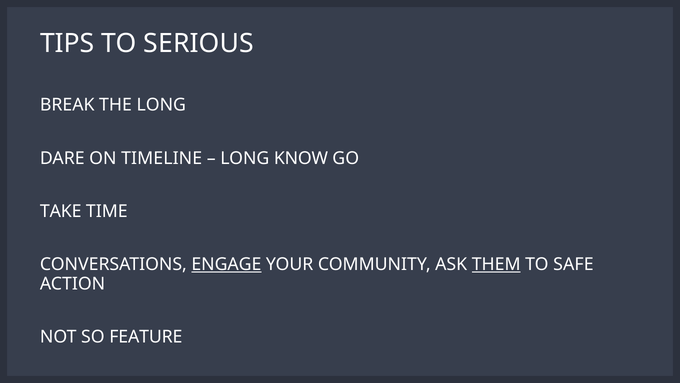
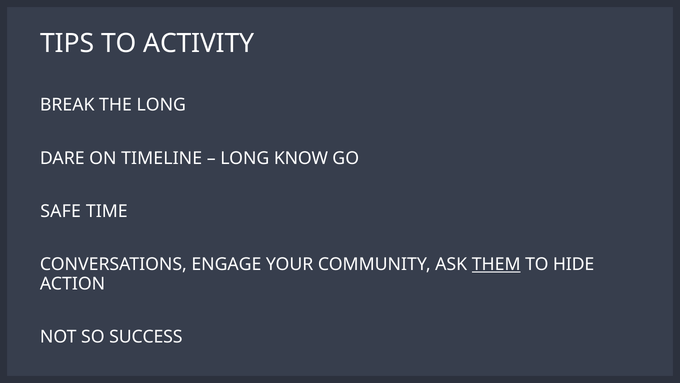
SERIOUS: SERIOUS -> ACTIVITY
TAKE: TAKE -> SAFE
ENGAGE underline: present -> none
SAFE: SAFE -> HIDE
FEATURE: FEATURE -> SUCCESS
